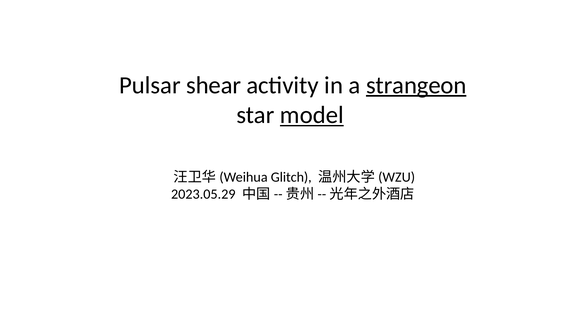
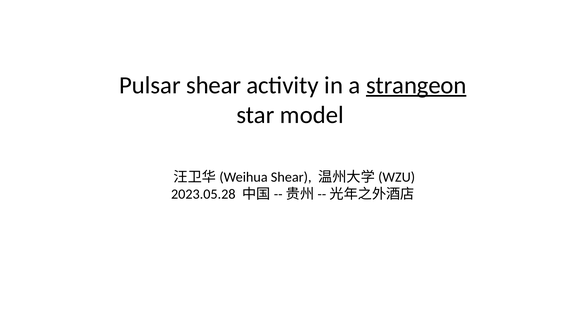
model underline: present -> none
Glitch at (291, 177): Glitch -> Shear
2023.05.29: 2023.05.29 -> 2023.05.28
